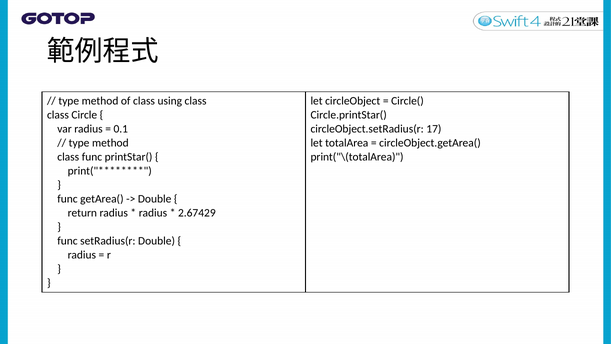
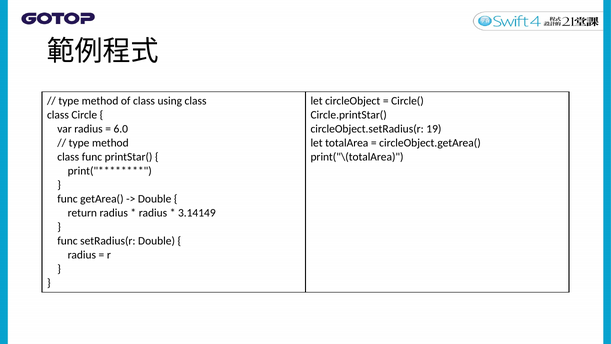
0.1: 0.1 -> 6.0
17: 17 -> 19
2.67429: 2.67429 -> 3.14149
